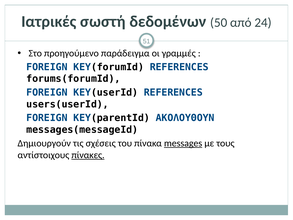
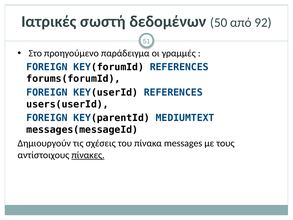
24: 24 -> 92
ΑΚΟΛΟΥΘΟΥΝ: ΑΚΟΛΟΥΘΟΥΝ -> MEDIUMTEXT
messages underline: present -> none
